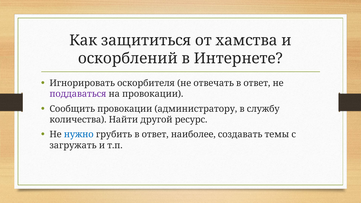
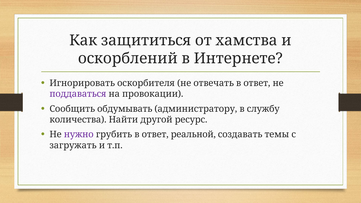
Сообщить провокации: провокации -> обдумывать
нужно colour: blue -> purple
наиболее: наиболее -> реальной
